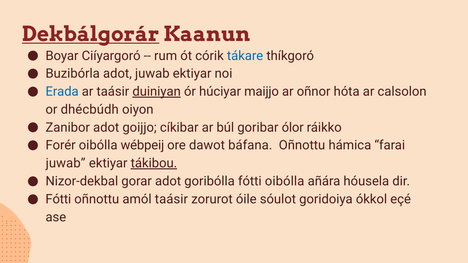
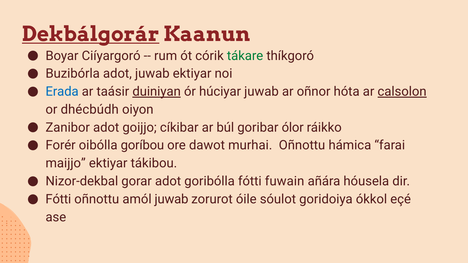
tákare colour: blue -> green
húciyar maijjo: maijjo -> juwab
calsolon underline: none -> present
wébpeij: wébpeij -> goríbou
báfana: báfana -> murhai
juwab at (66, 163): juwab -> maijjo
tákibou underline: present -> none
fótti oibólla: oibólla -> fuwain
amól taásir: taásir -> juwab
